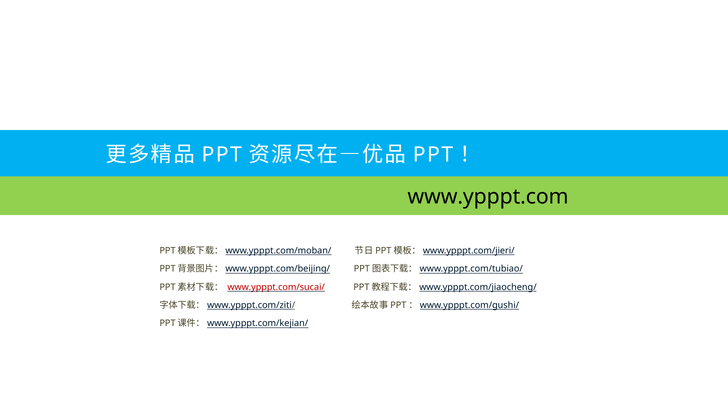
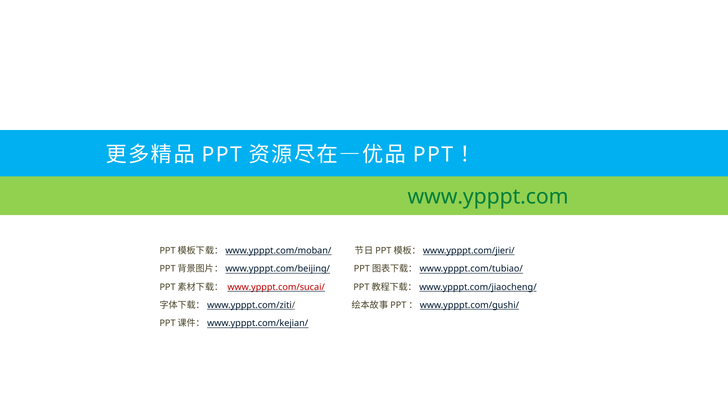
www.ypppt.com colour: black -> green
